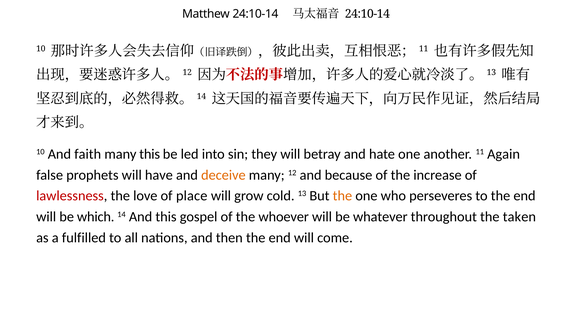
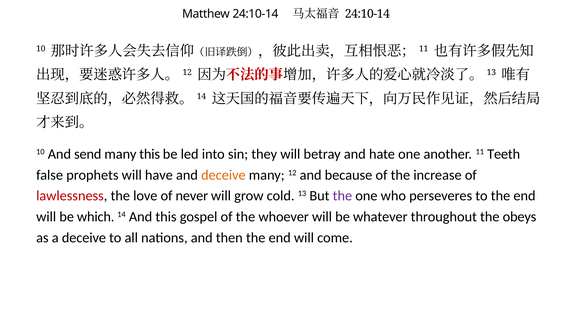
faith: faith -> send
Again: Again -> Teeth
place: place -> never
the at (342, 196) colour: orange -> purple
taken: taken -> obeys
a fulfilled: fulfilled -> deceive
